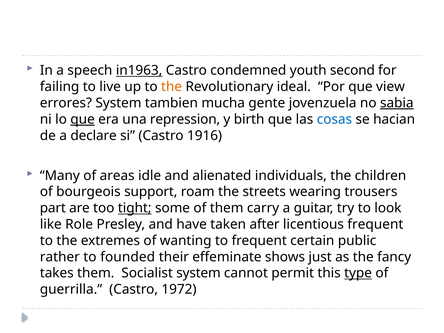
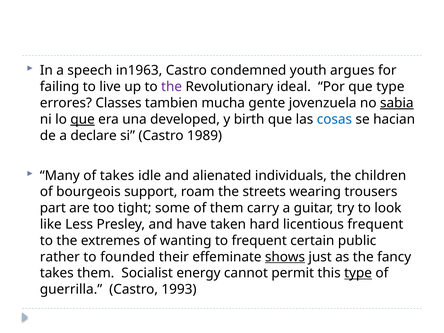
in1963 underline: present -> none
second: second -> argues
the at (172, 87) colour: orange -> purple
que view: view -> type
errores System: System -> Classes
repression: repression -> developed
1916: 1916 -> 1989
of areas: areas -> takes
tight underline: present -> none
Role: Role -> Less
after: after -> hard
shows underline: none -> present
Socialist system: system -> energy
1972: 1972 -> 1993
